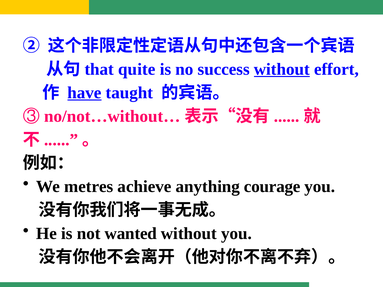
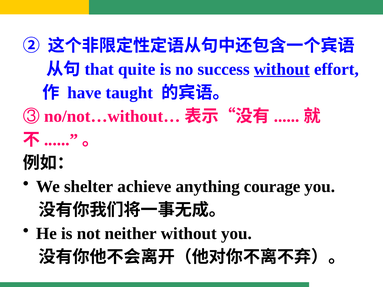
have underline: present -> none
metres: metres -> shelter
wanted: wanted -> neither
